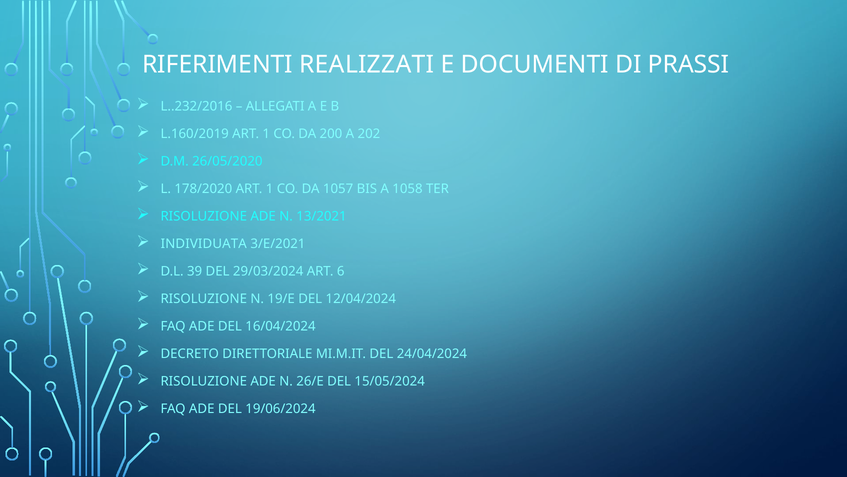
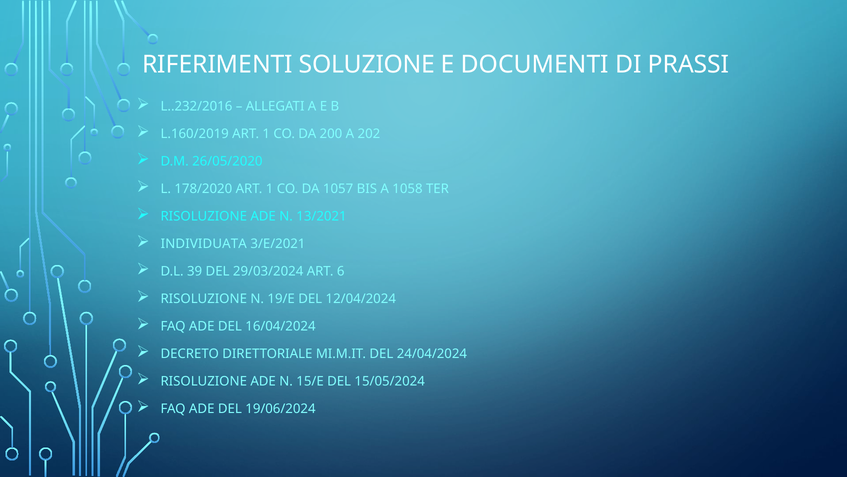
REALIZZATI: REALIZZATI -> SOLUZIONE
26/E: 26/E -> 15/E
